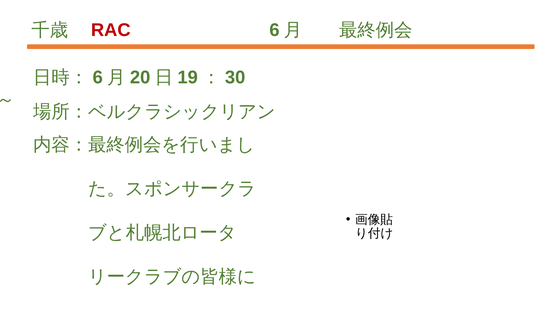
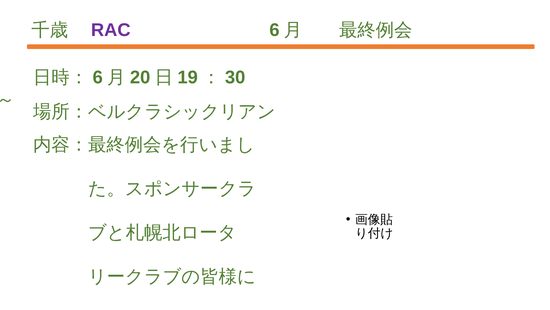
RAC colour: red -> purple
